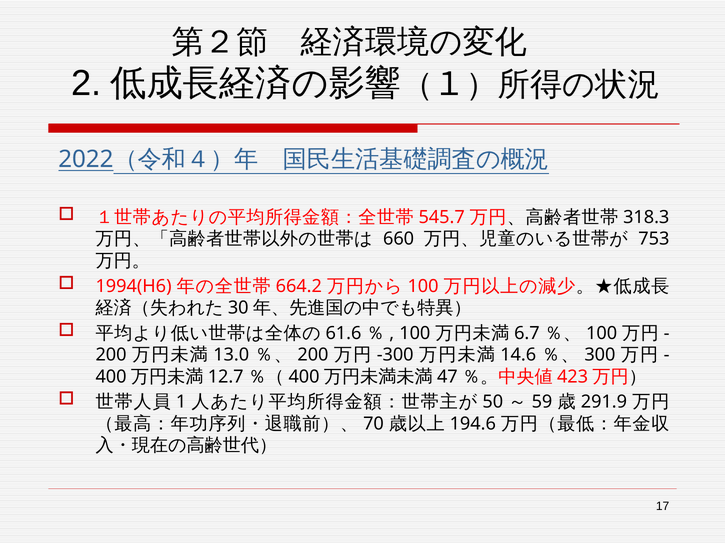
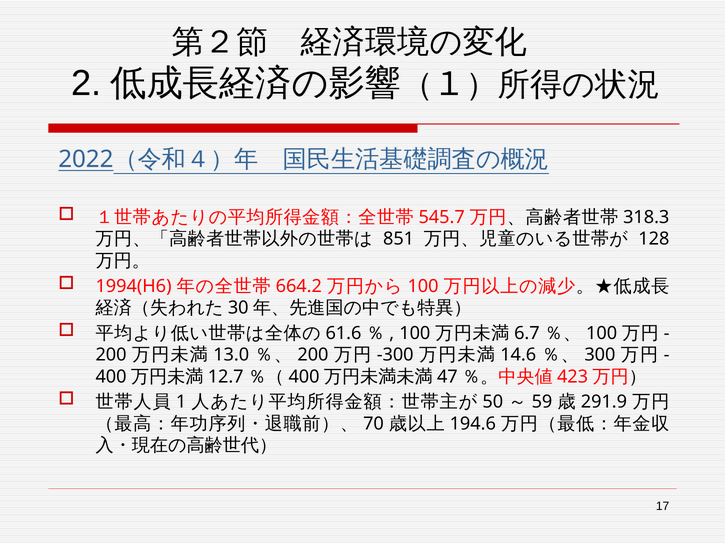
660: 660 -> 851
753: 753 -> 128
